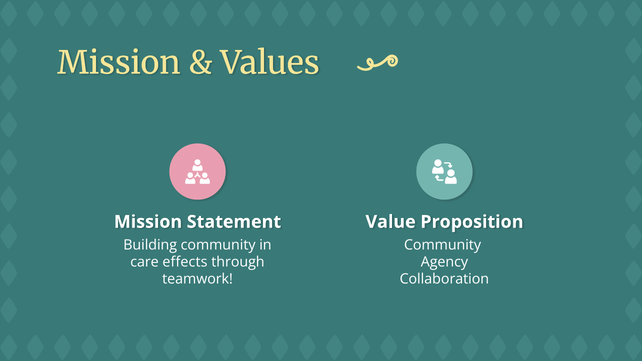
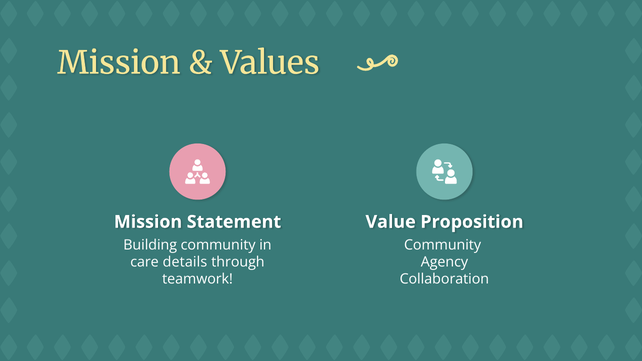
effects: effects -> details
